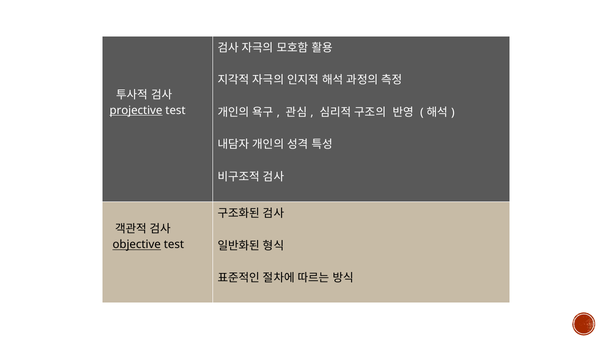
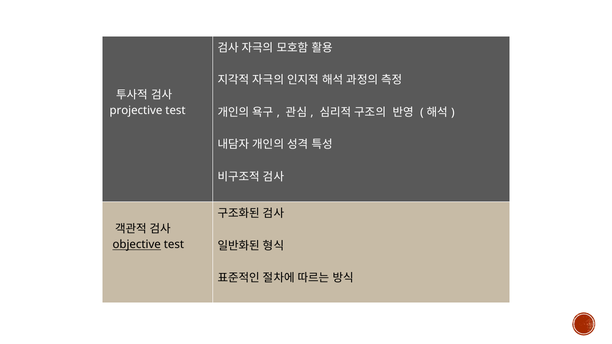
projective underline: present -> none
